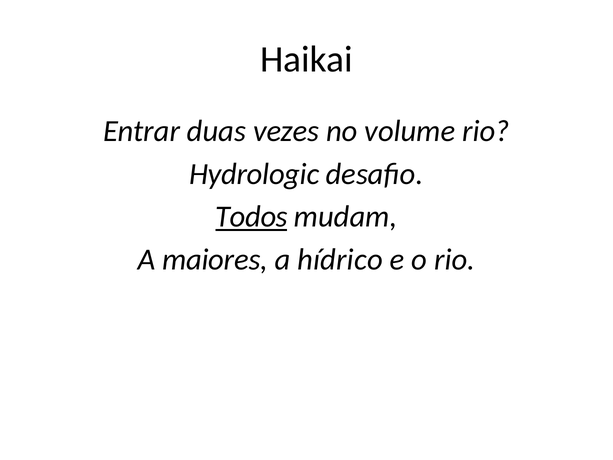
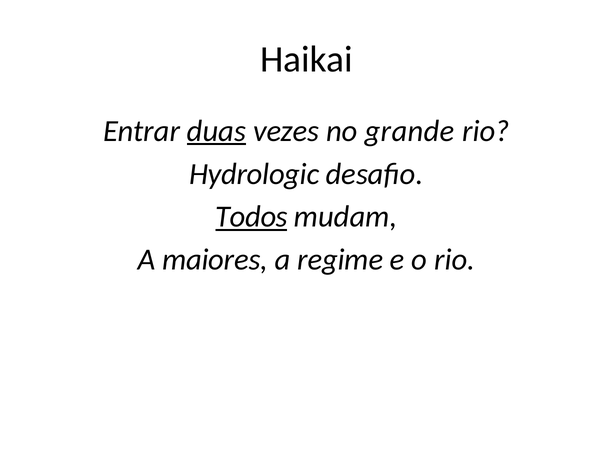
duas underline: none -> present
volume: volume -> grande
hídrico: hídrico -> regime
